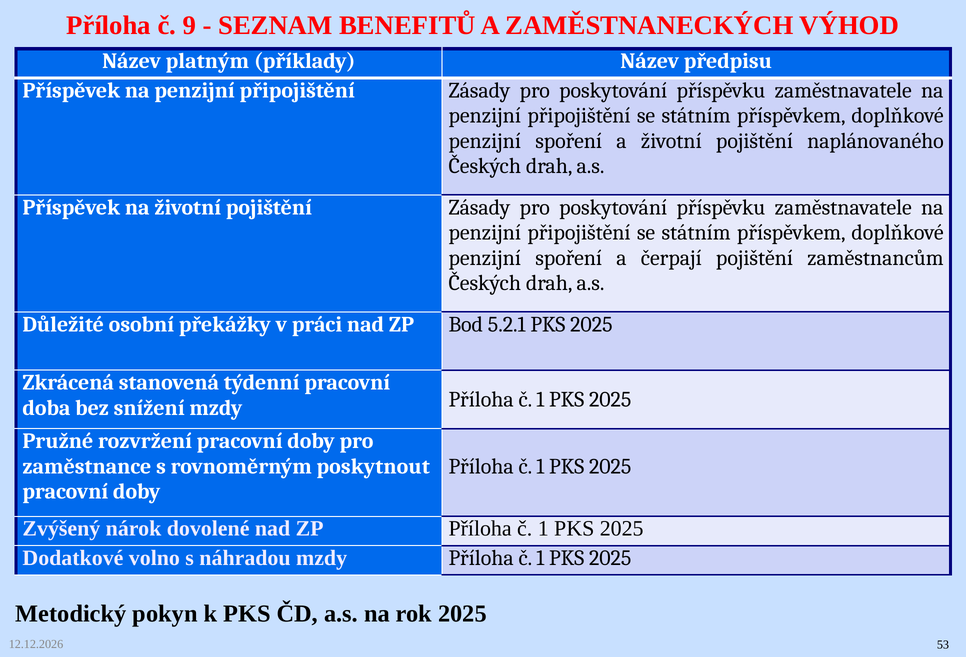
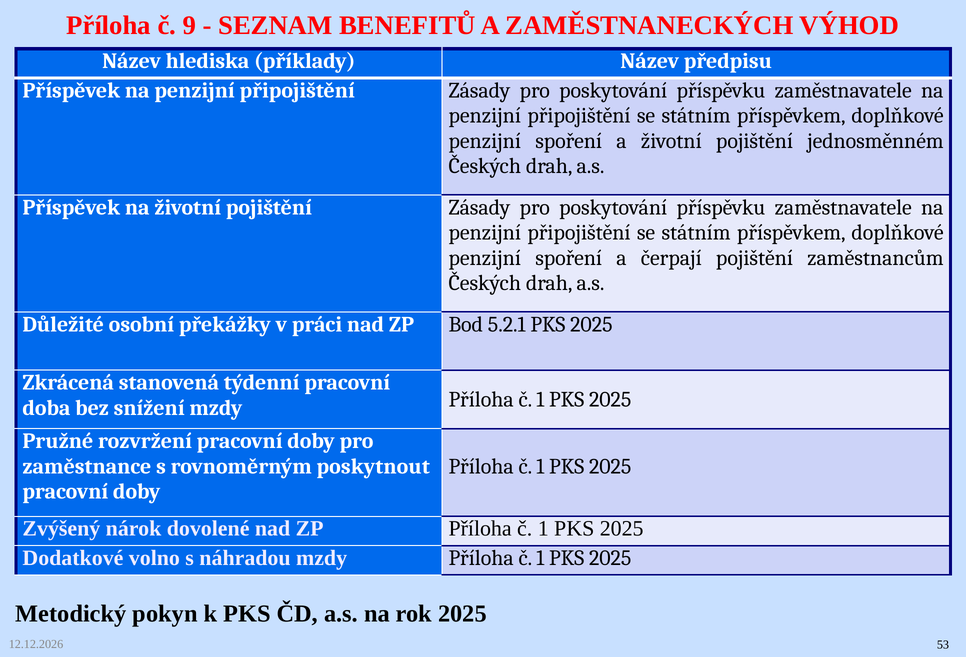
platným: platným -> hlediska
naplánovaného: naplánovaného -> jednosměnném
